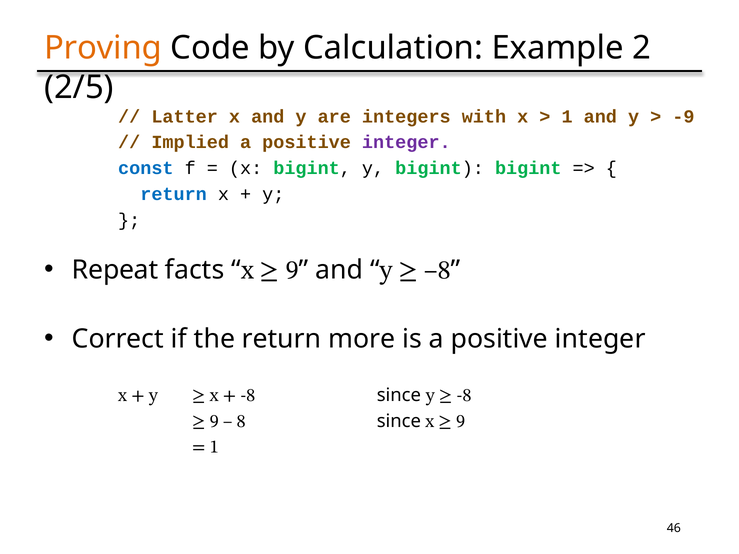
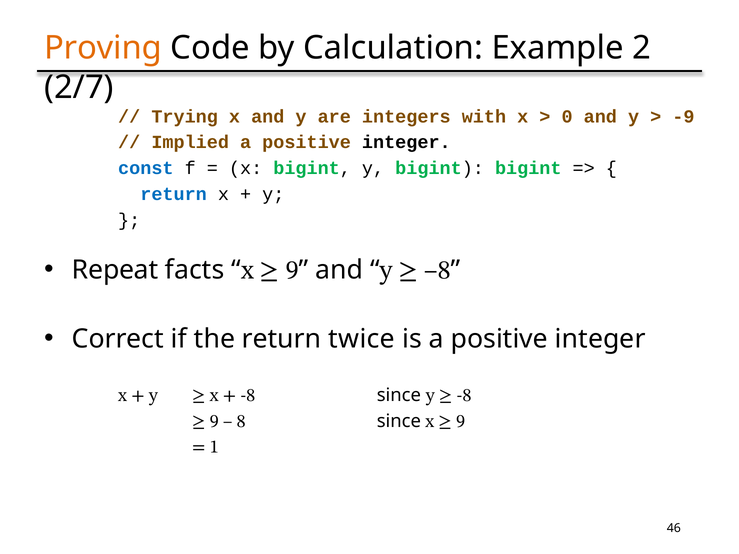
2/5: 2/5 -> 2/7
Latter: Latter -> Trying
1 at (567, 117): 1 -> 0
integer at (406, 142) colour: purple -> black
more: more -> twice
